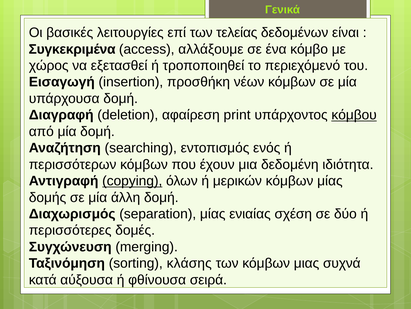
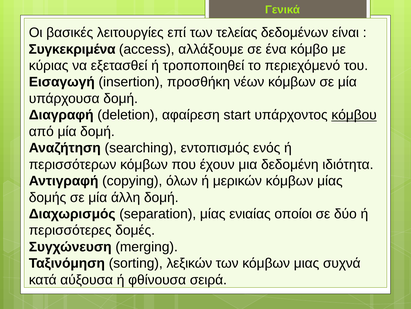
χώρος: χώρος -> κύριας
print: print -> start
copying underline: present -> none
σχέση: σχέση -> οποίοι
κλάσης: κλάσης -> λεξικών
